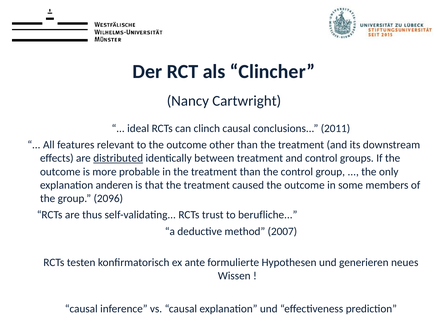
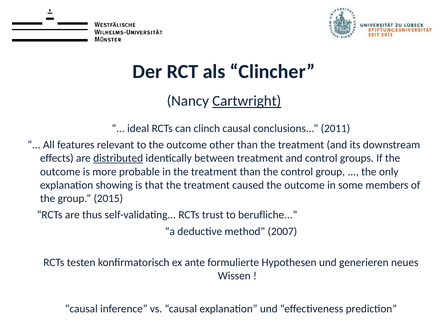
Cartwright underline: none -> present
anderen: anderen -> showing
2096: 2096 -> 2015
